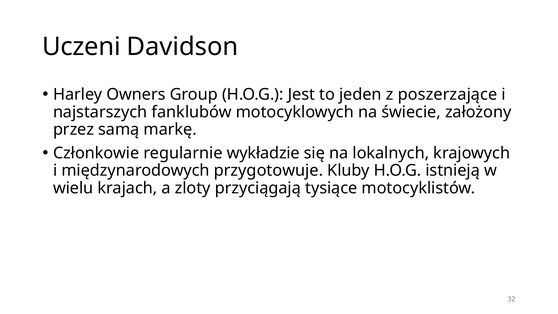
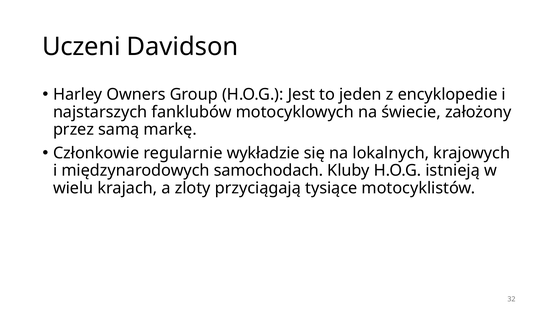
poszerzające: poszerzające -> encyklopedie
przygotowuje: przygotowuje -> samochodach
